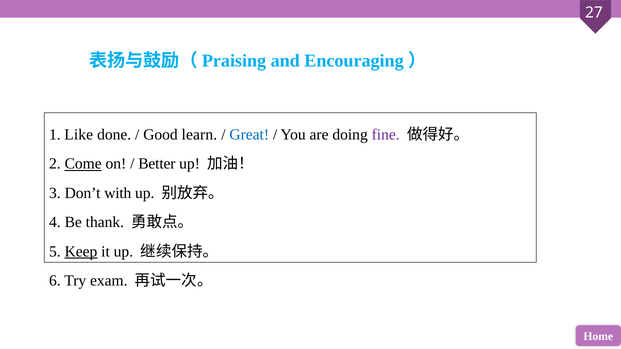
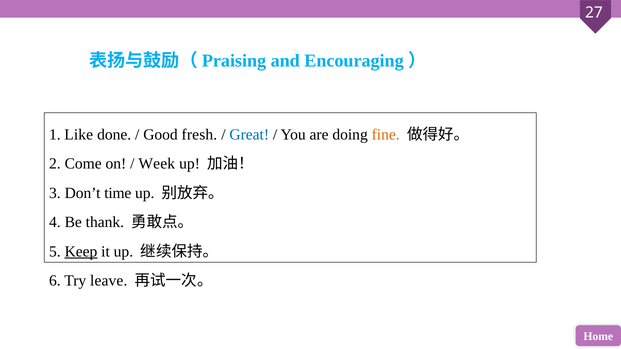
learn: learn -> fresh
fine colour: purple -> orange
Come underline: present -> none
Better: Better -> Week
with: with -> time
exam: exam -> leave
